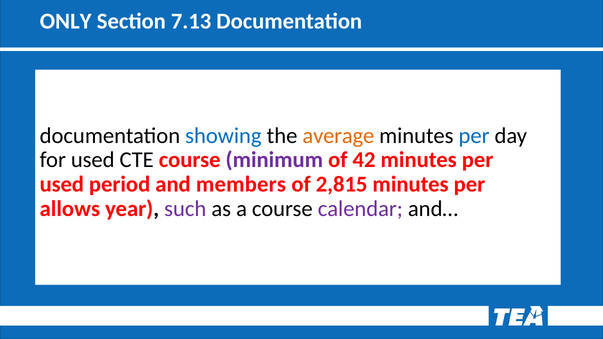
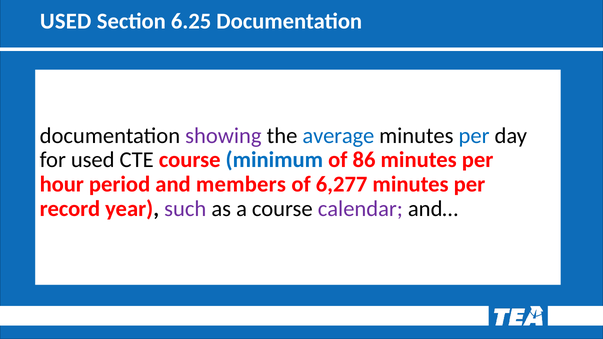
ONLY at (66, 22): ONLY -> USED
7.13: 7.13 -> 6.25
showing colour: blue -> purple
average colour: orange -> blue
minimum colour: purple -> blue
42: 42 -> 86
used at (62, 184): used -> hour
2,815: 2,815 -> 6,277
allows: allows -> record
